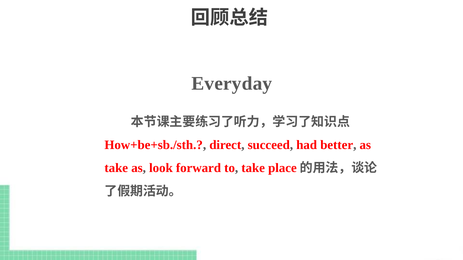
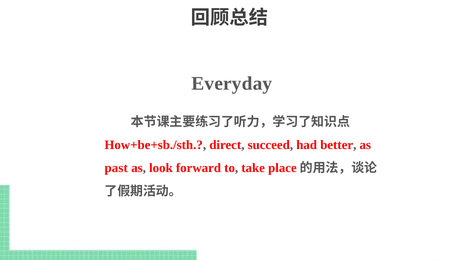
take at (116, 168): take -> past
